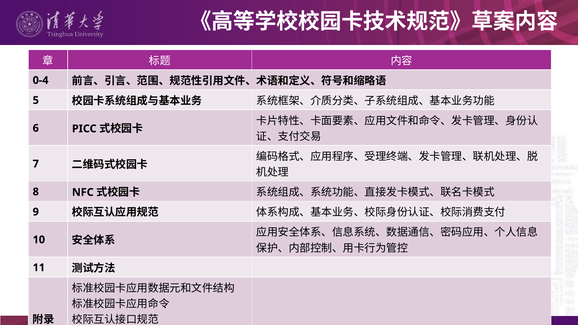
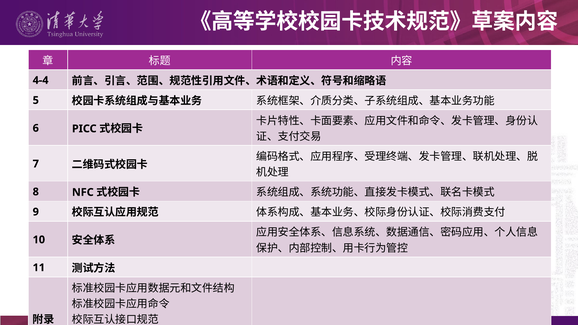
0-4: 0-4 -> 4-4
